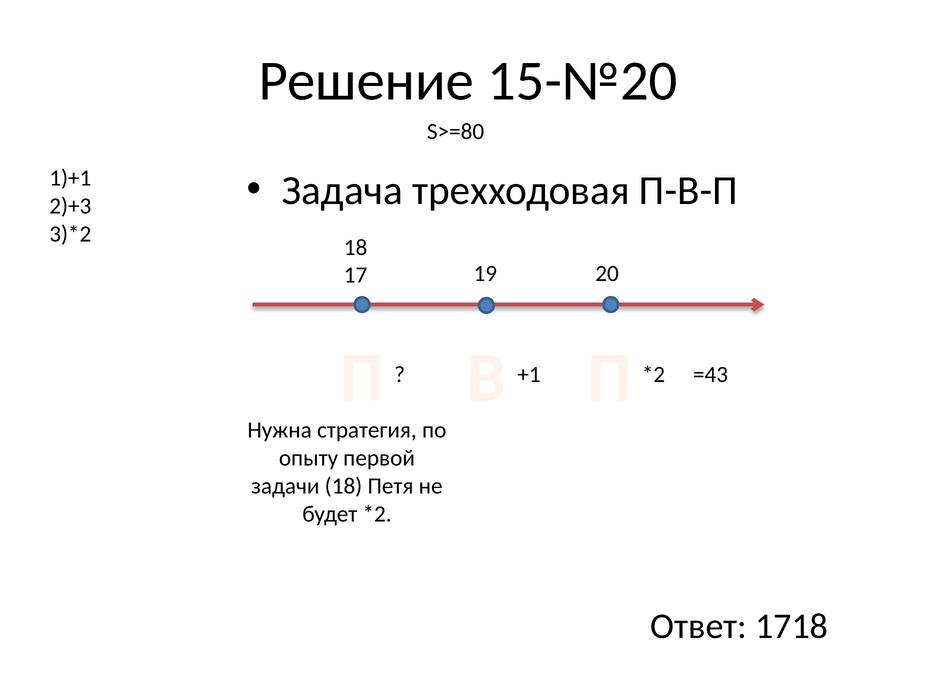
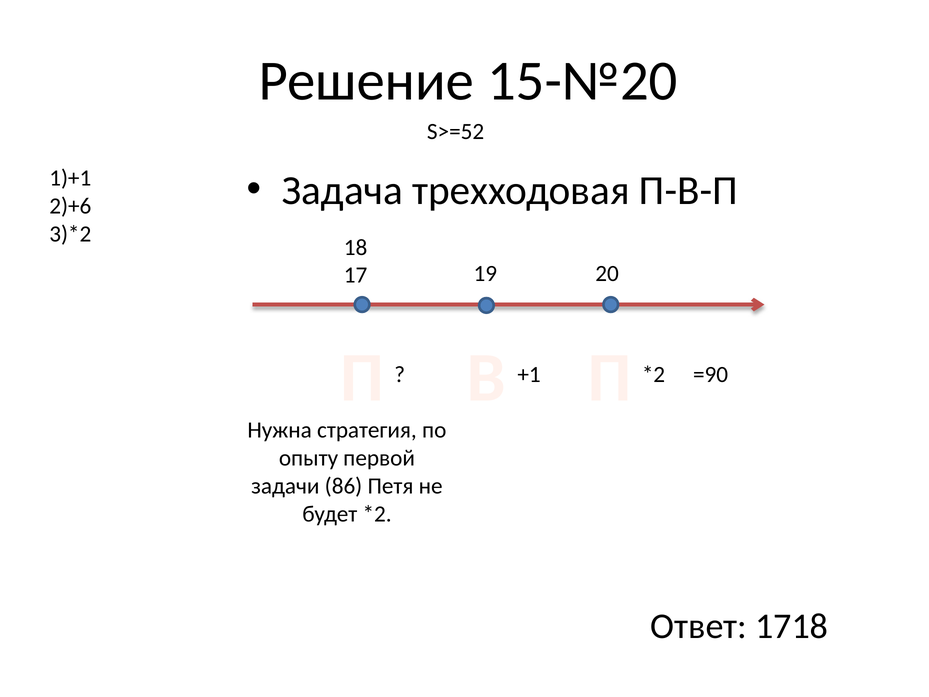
S>=80: S>=80 -> S>=52
2)+3: 2)+3 -> 2)+6
=43: =43 -> =90
задачи 18: 18 -> 86
